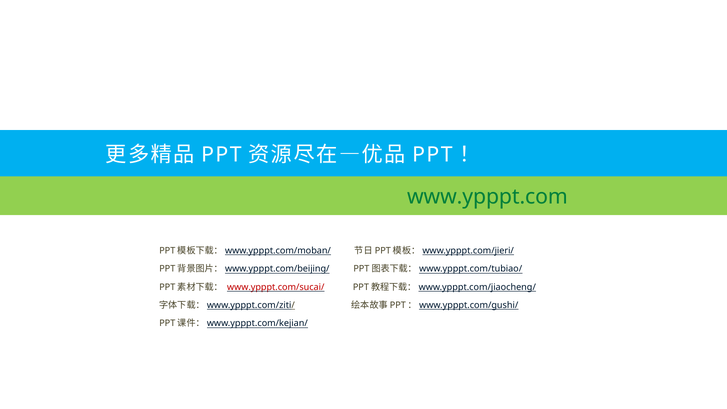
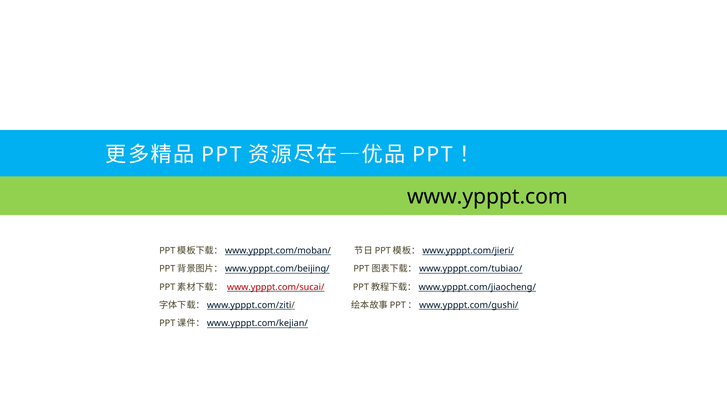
www.ypppt.com colour: green -> black
